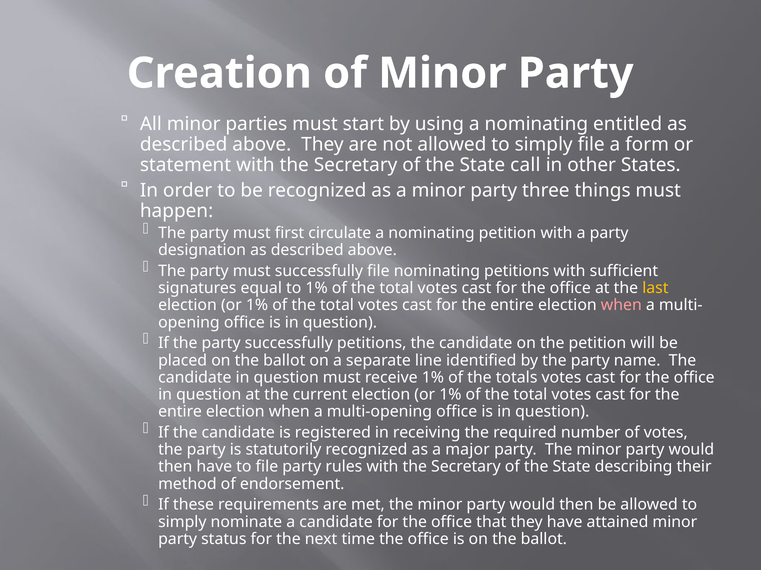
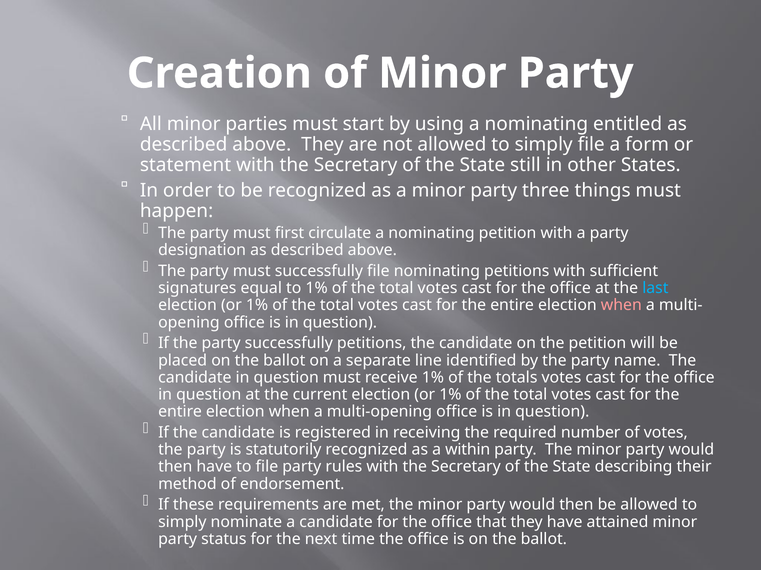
call: call -> still
last colour: yellow -> light blue
major: major -> within
